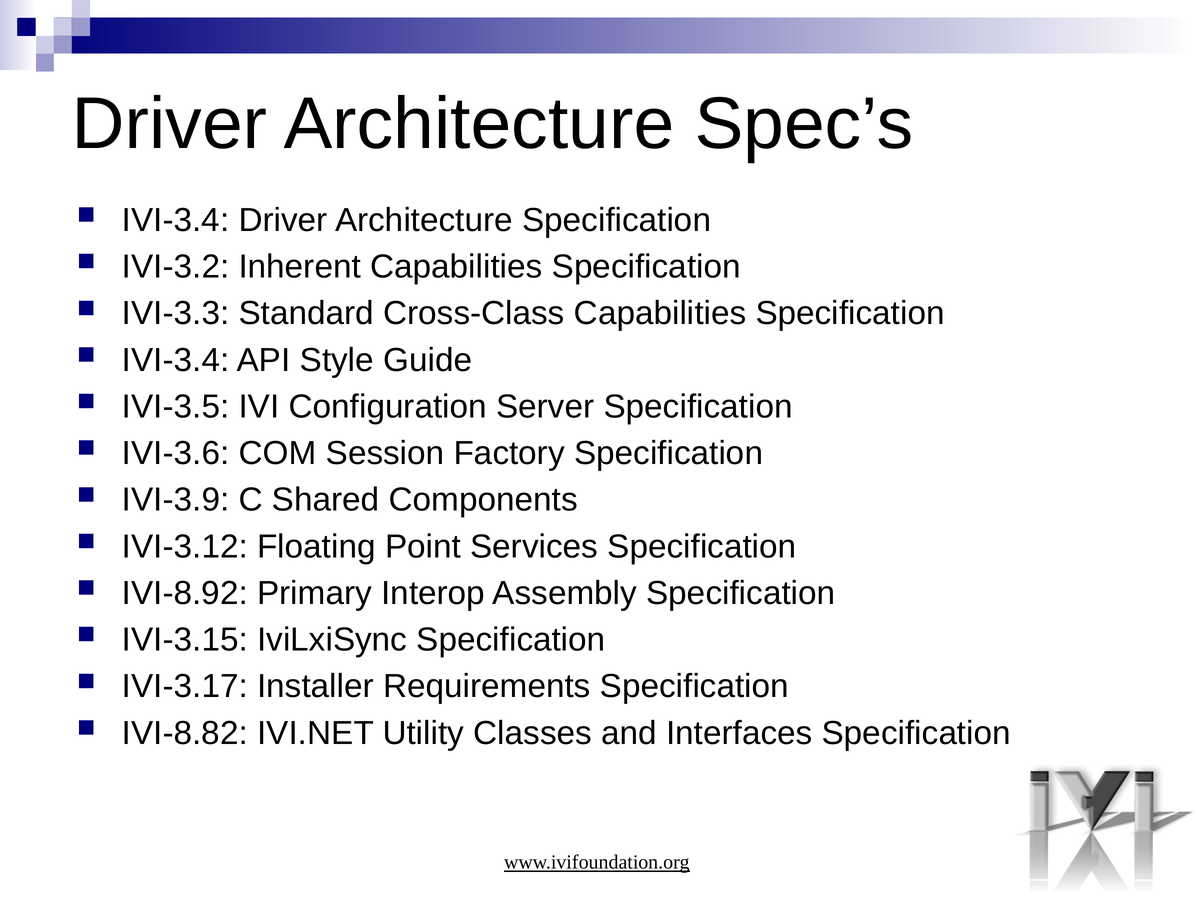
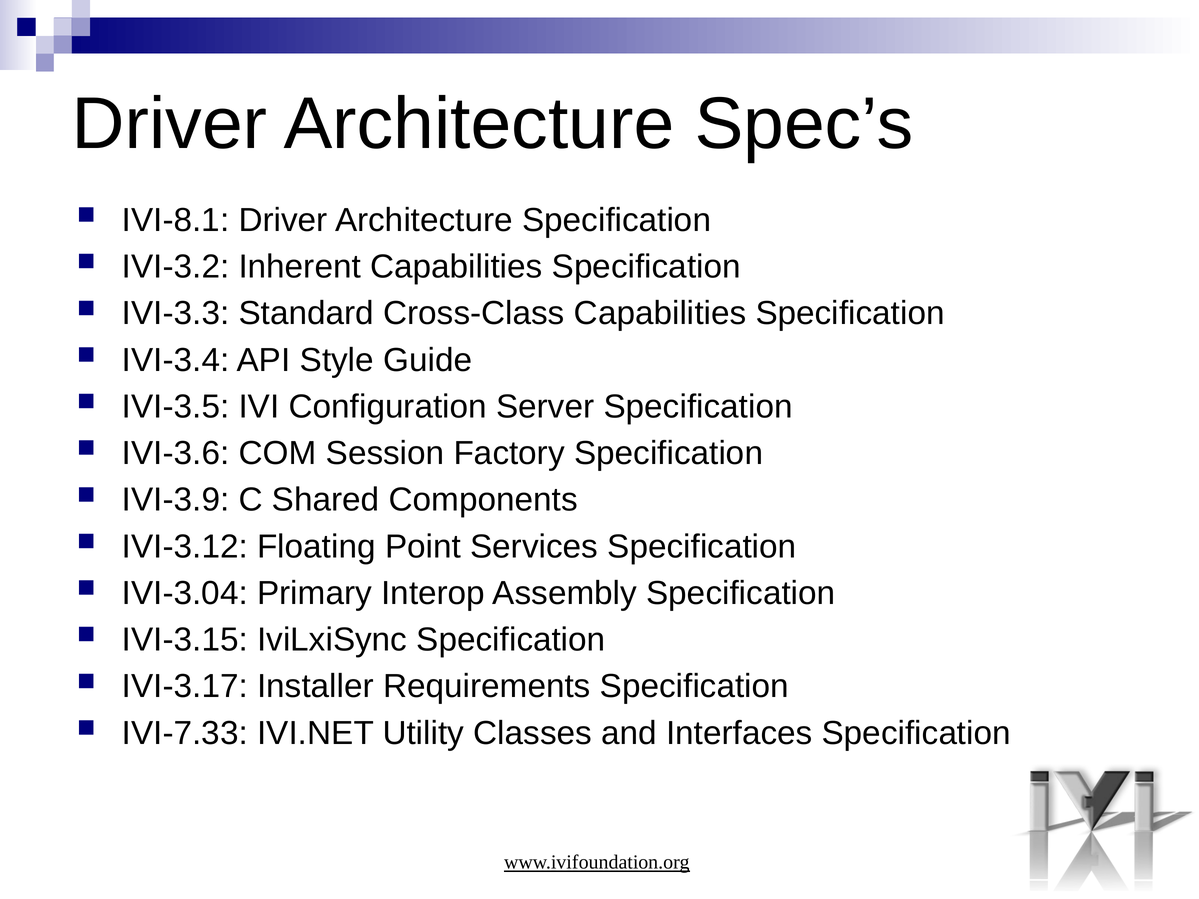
IVI-3.4 at (176, 220): IVI-3.4 -> IVI-8.1
IVI-8.92: IVI-8.92 -> IVI-3.04
IVI-8.82: IVI-8.82 -> IVI-7.33
